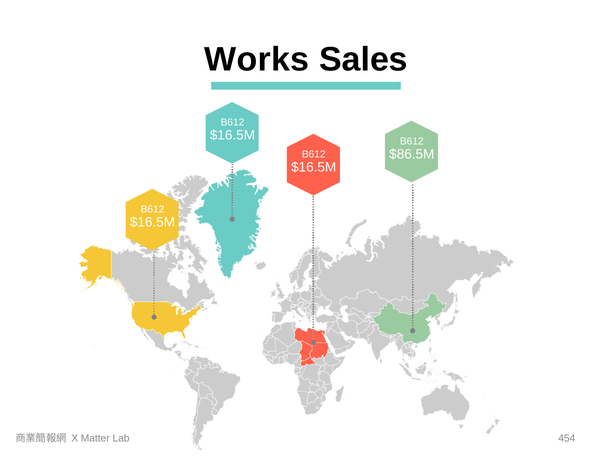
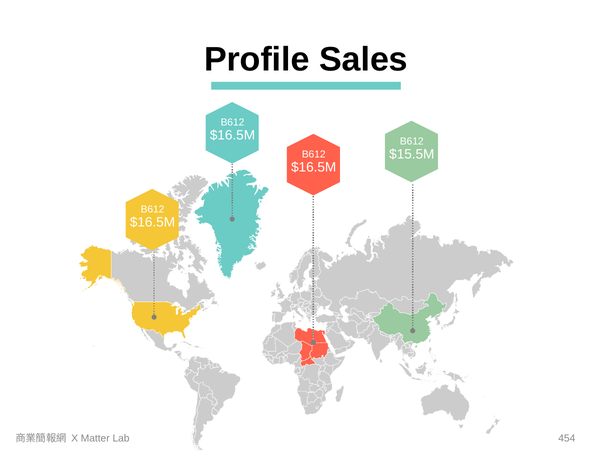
Works: Works -> Profile
$86.5M: $86.5M -> $15.5M
